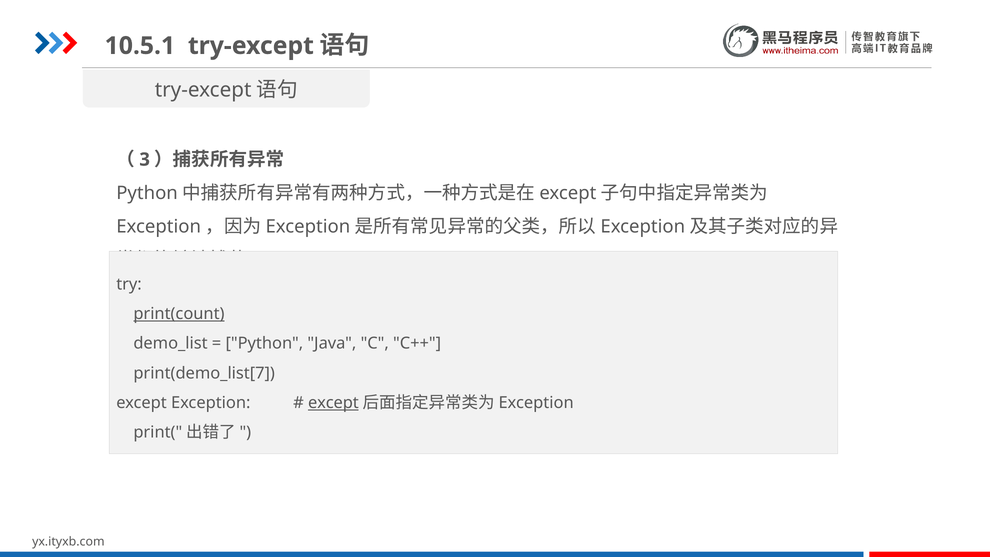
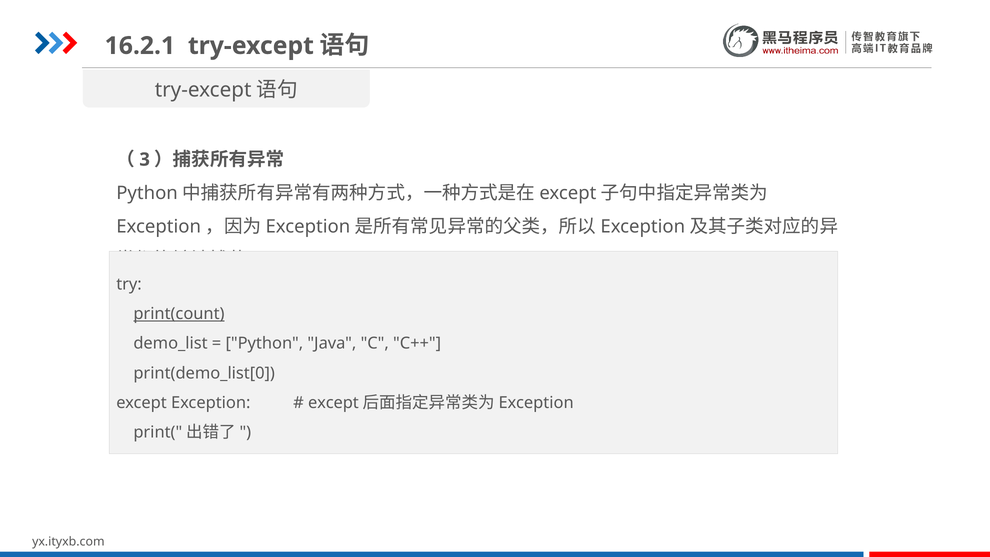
10.5.1: 10.5.1 -> 16.2.1
print(demo_list[7: print(demo_list[7 -> print(demo_list[0
except at (333, 403) underline: present -> none
